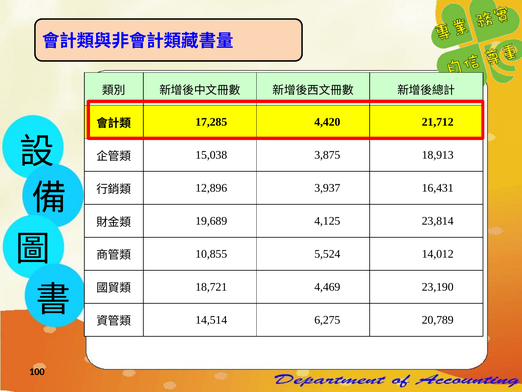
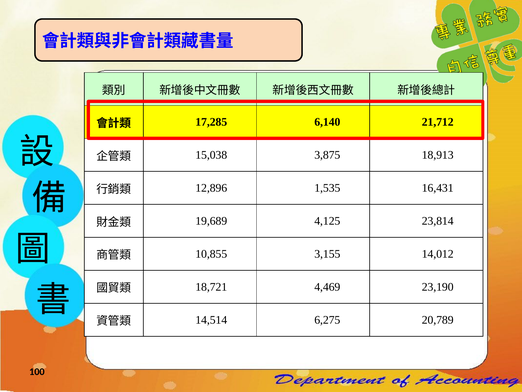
4,420: 4,420 -> 6,140
3,937: 3,937 -> 1,535
5,524: 5,524 -> 3,155
